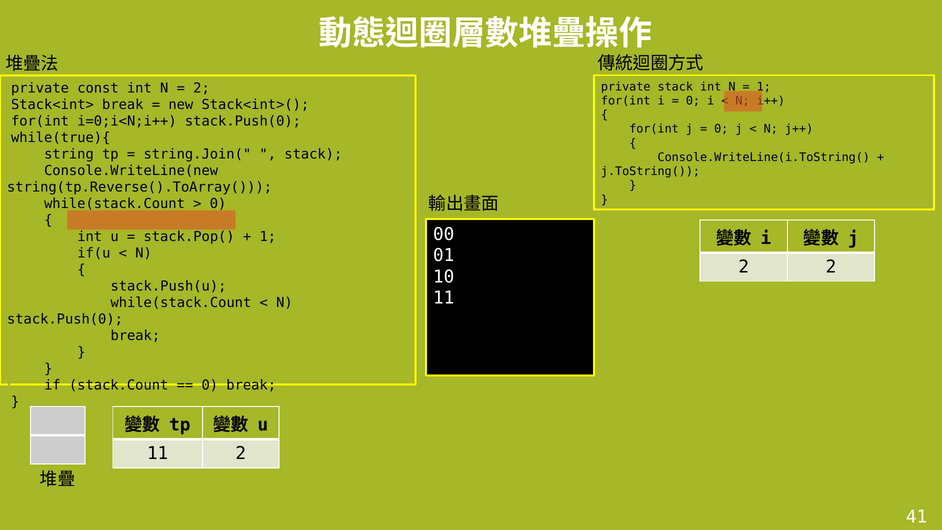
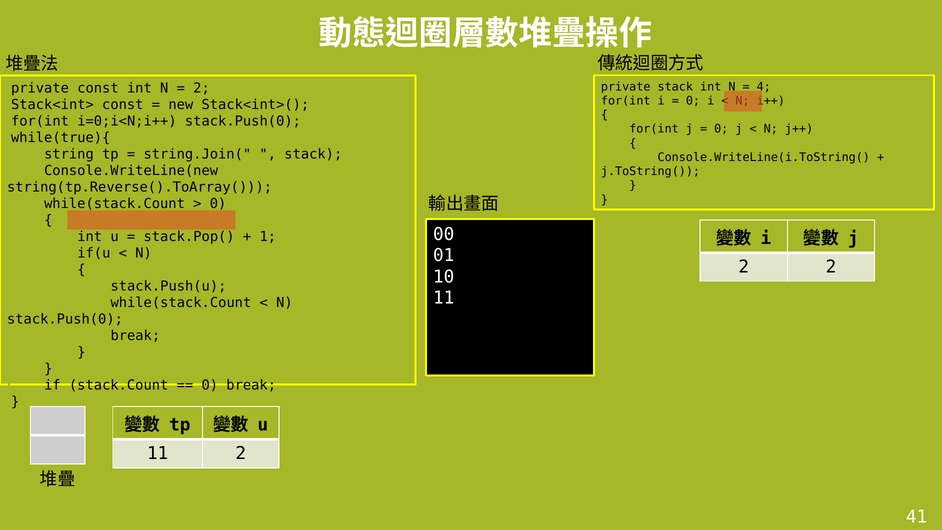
1 at (764, 87): 1 -> 4
Stack<int> break: break -> const
